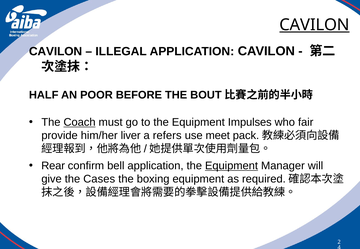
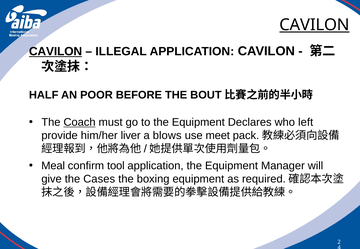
CAVILON at (56, 52) underline: none -> present
Impulses: Impulses -> Declares
fair: fair -> left
refers: refers -> blows
Rear: Rear -> Meal
bell: bell -> tool
Equipment at (232, 166) underline: present -> none
